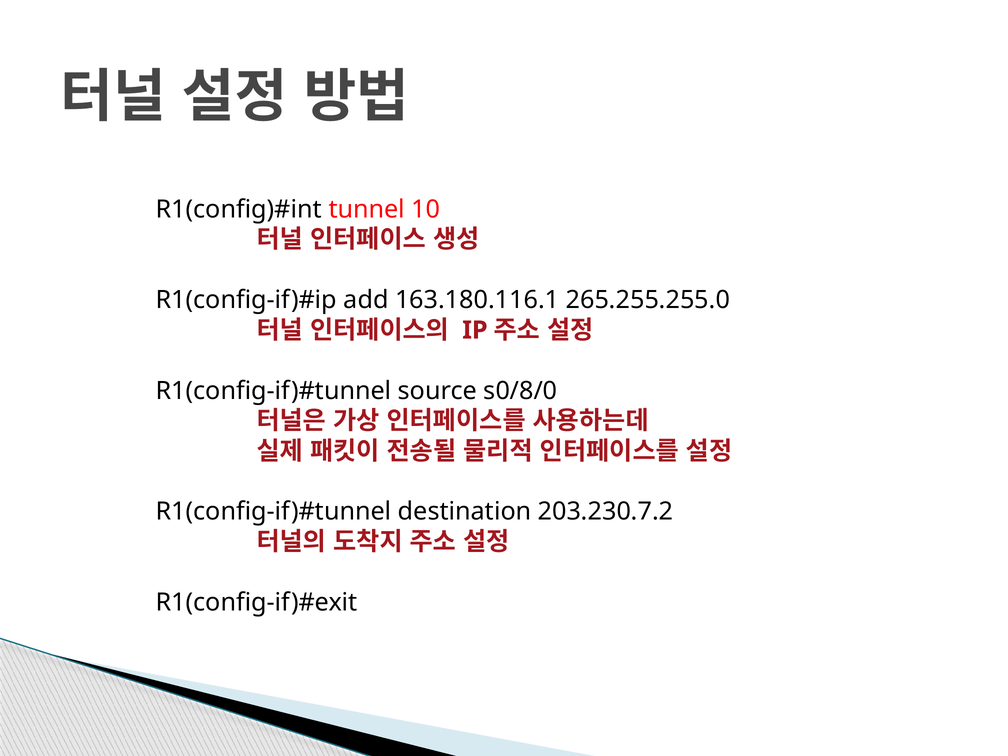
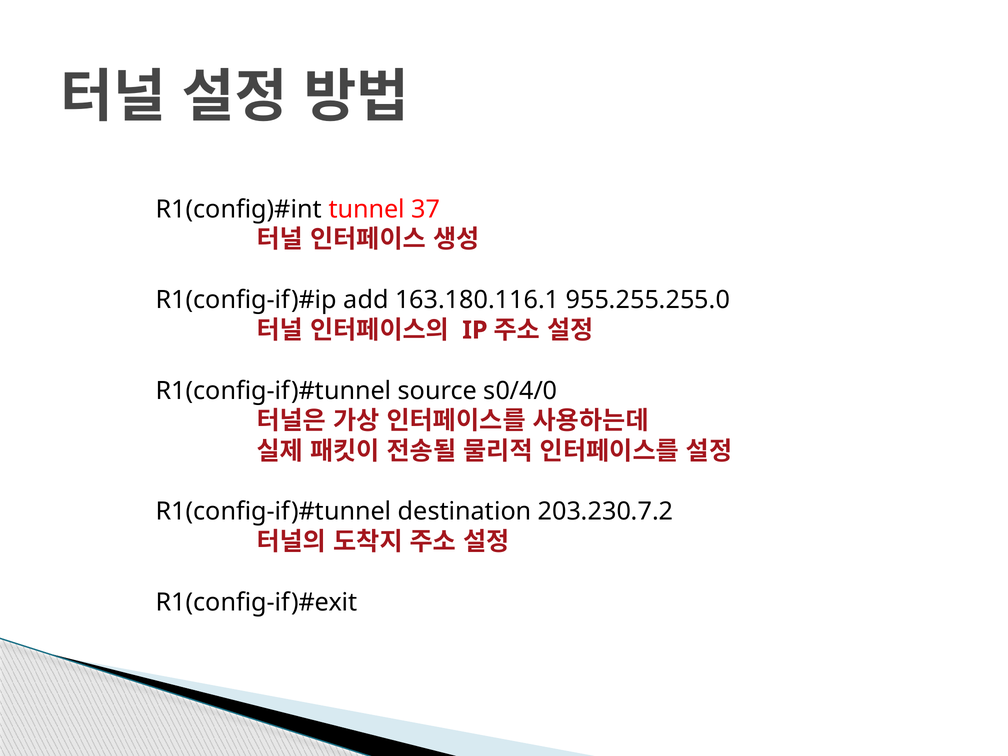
10: 10 -> 37
265.255.255.0: 265.255.255.0 -> 955.255.255.0
s0/8/0: s0/8/0 -> s0/4/0
